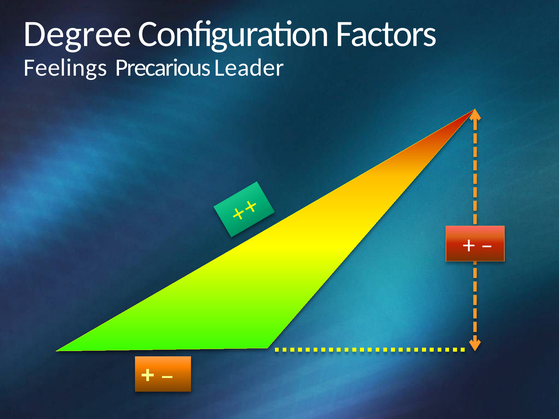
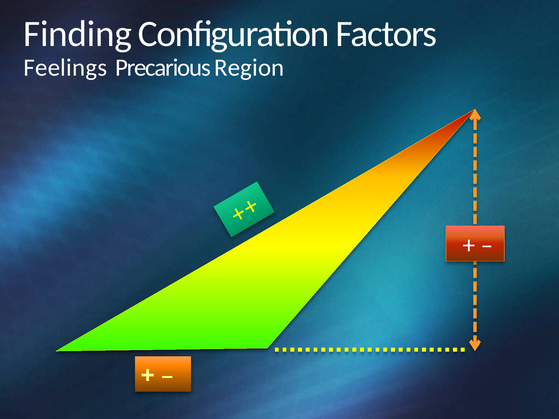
Degree: Degree -> Finding
Leader: Leader -> Region
